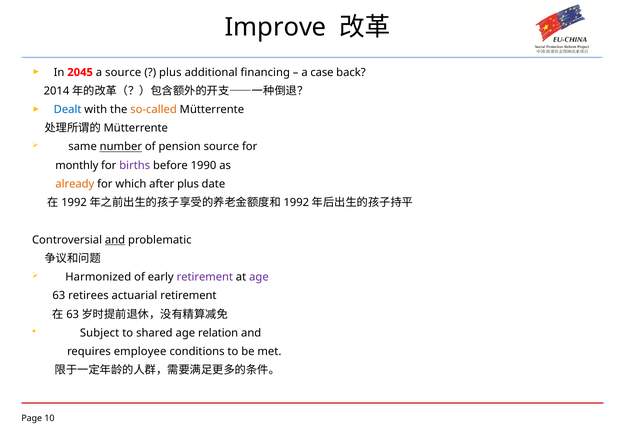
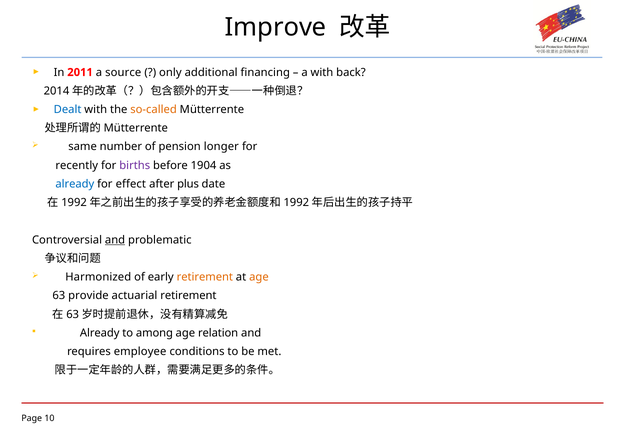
2045: 2045 -> 2011
plus at (170, 72): plus -> only
a case: case -> with
number underline: present -> none
pension source: source -> longer
monthly: monthly -> recently
1990: 1990 -> 1904
already at (75, 184) colour: orange -> blue
which: which -> effect
retirement at (205, 277) colour: purple -> orange
age at (259, 277) colour: purple -> orange
retirees: retirees -> provide
Subject at (100, 333): Subject -> Already
shared: shared -> among
